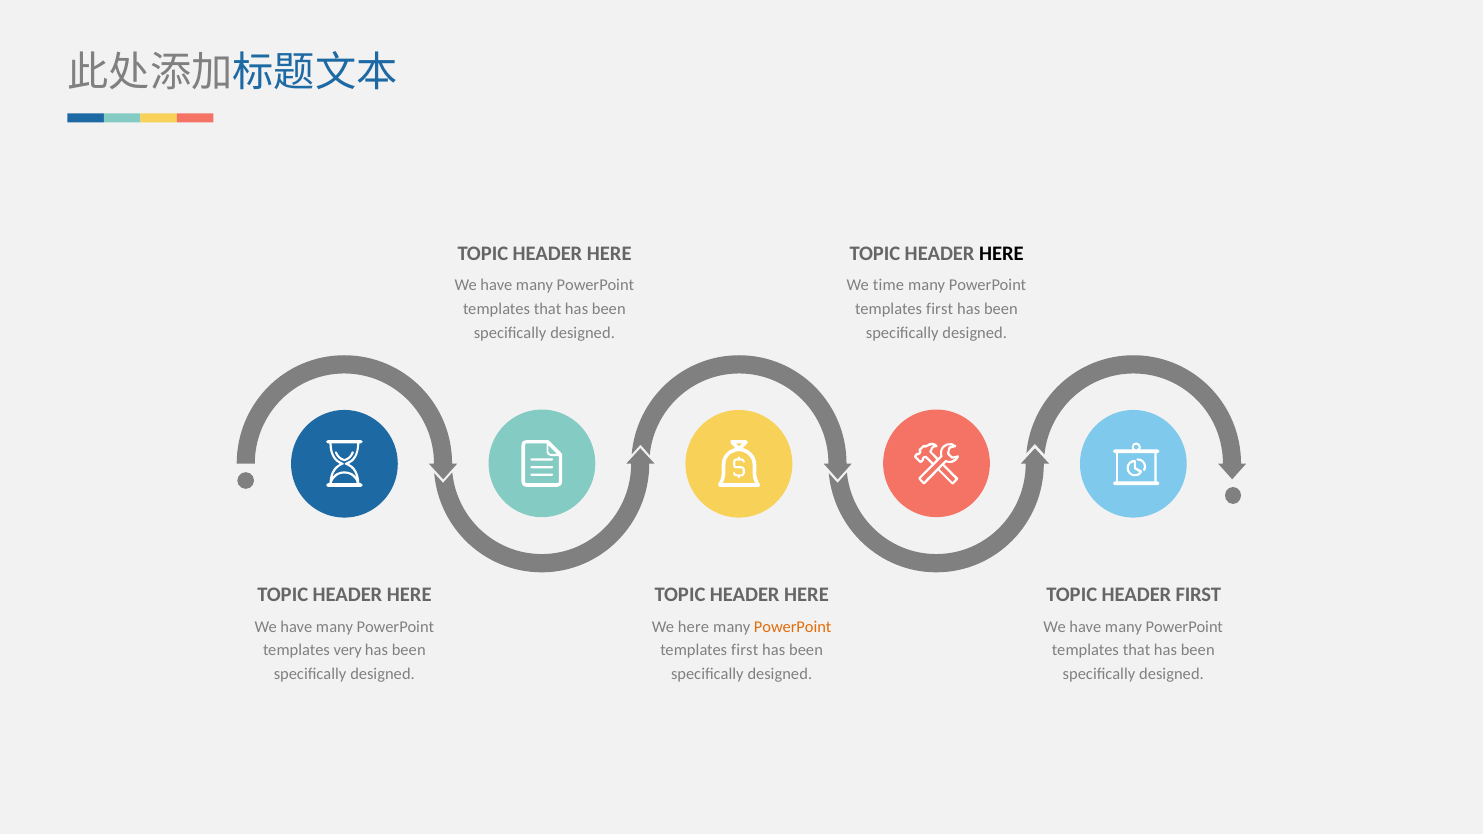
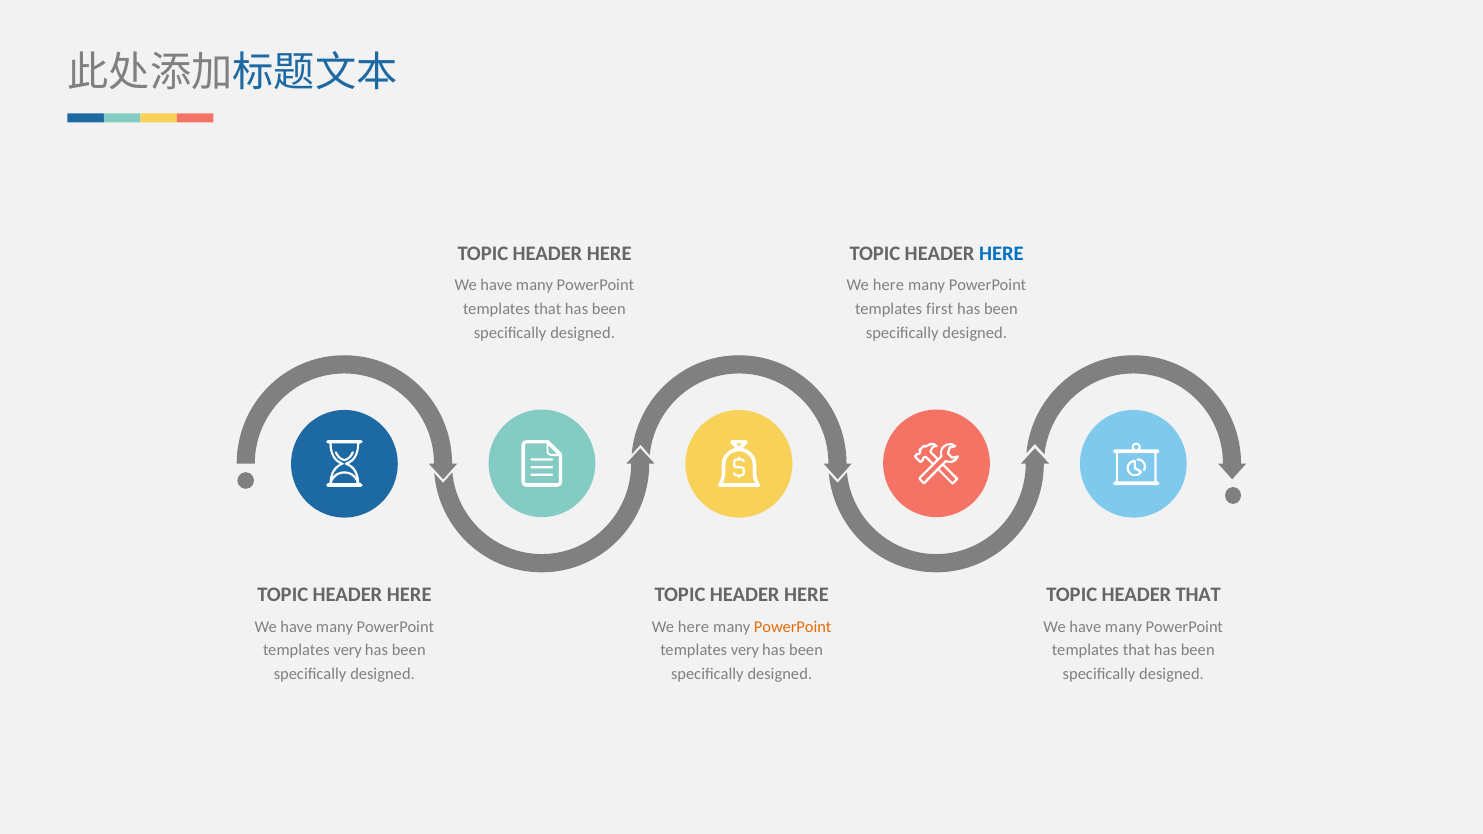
HERE at (1001, 253) colour: black -> blue
time at (888, 286): time -> here
HEADER FIRST: FIRST -> THAT
first at (745, 650): first -> very
